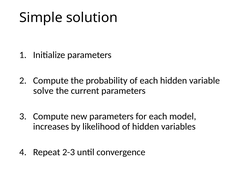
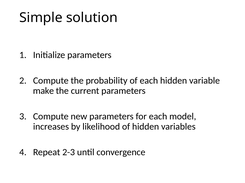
solve: solve -> make
